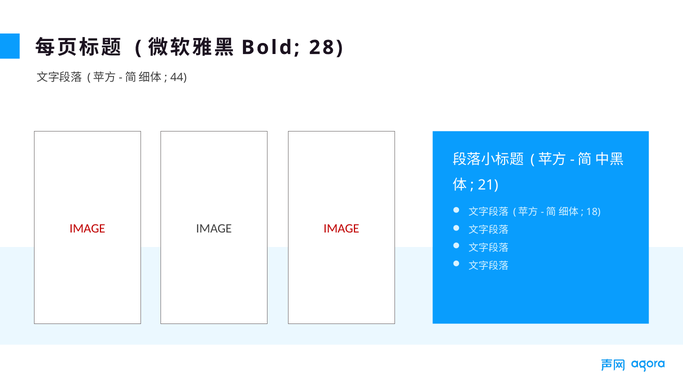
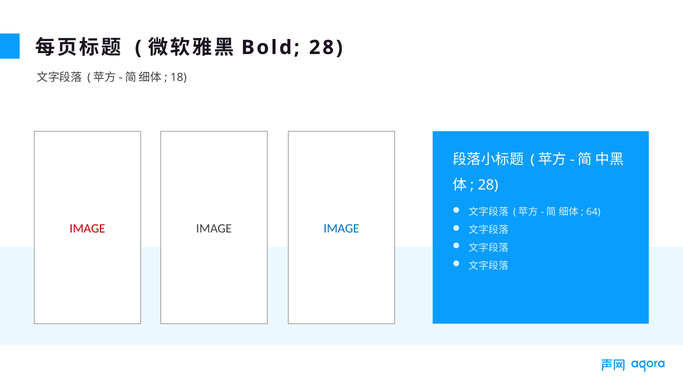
44: 44 -> 18
21 at (488, 185): 21 -> 28
18: 18 -> 64
IMAGE at (341, 228) colour: red -> blue
